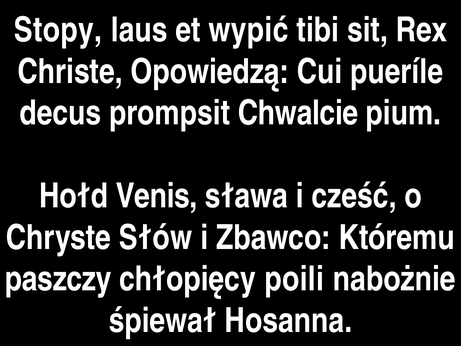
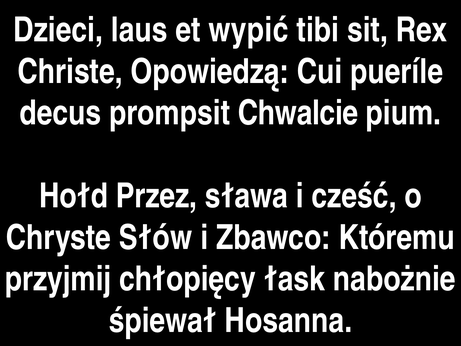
Stopy: Stopy -> Dzieci
Venis: Venis -> Przez
paszczy: paszczy -> przyjmij
poili: poili -> łask
